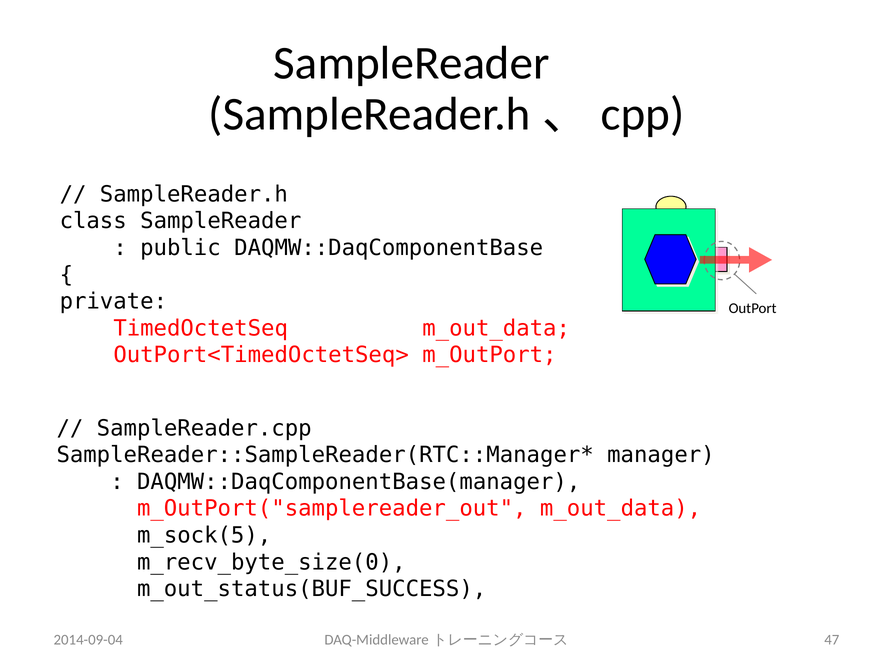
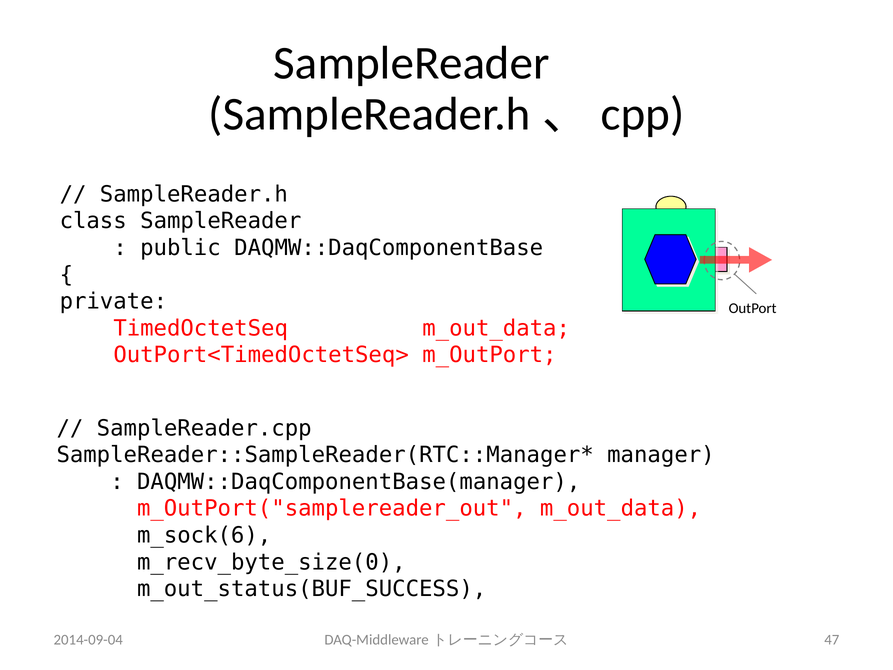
m_sock(5: m_sock(5 -> m_sock(6
